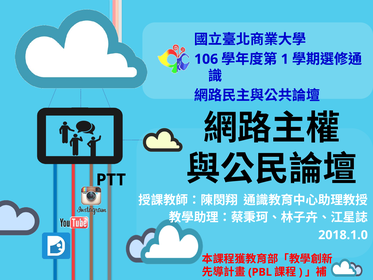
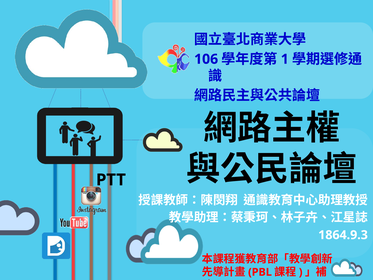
2018.1.0: 2018.1.0 -> 1864.9.3
